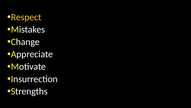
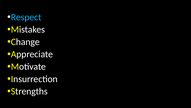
Respect colour: yellow -> light blue
